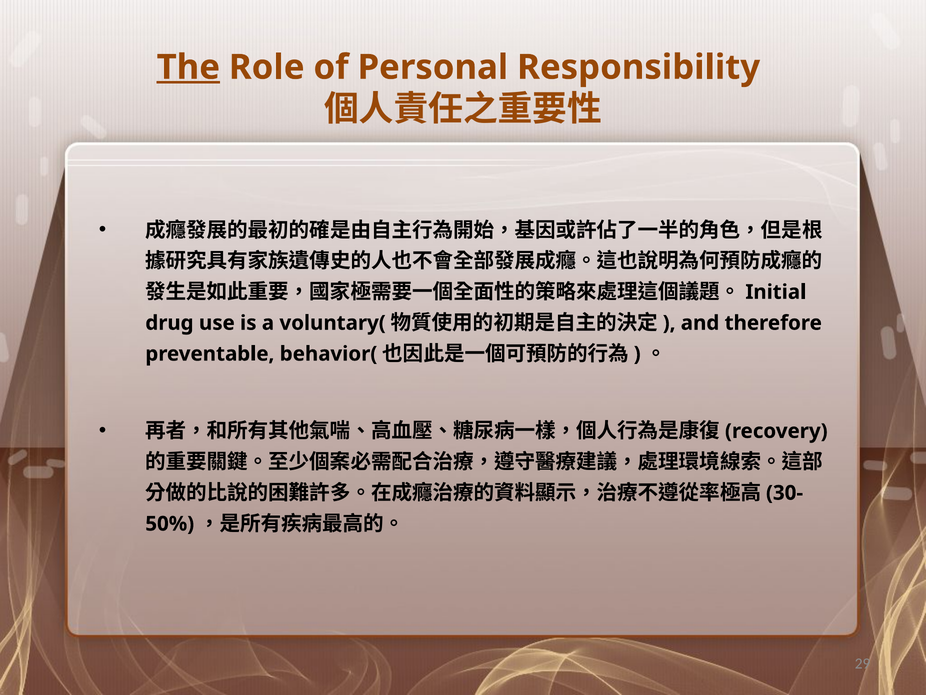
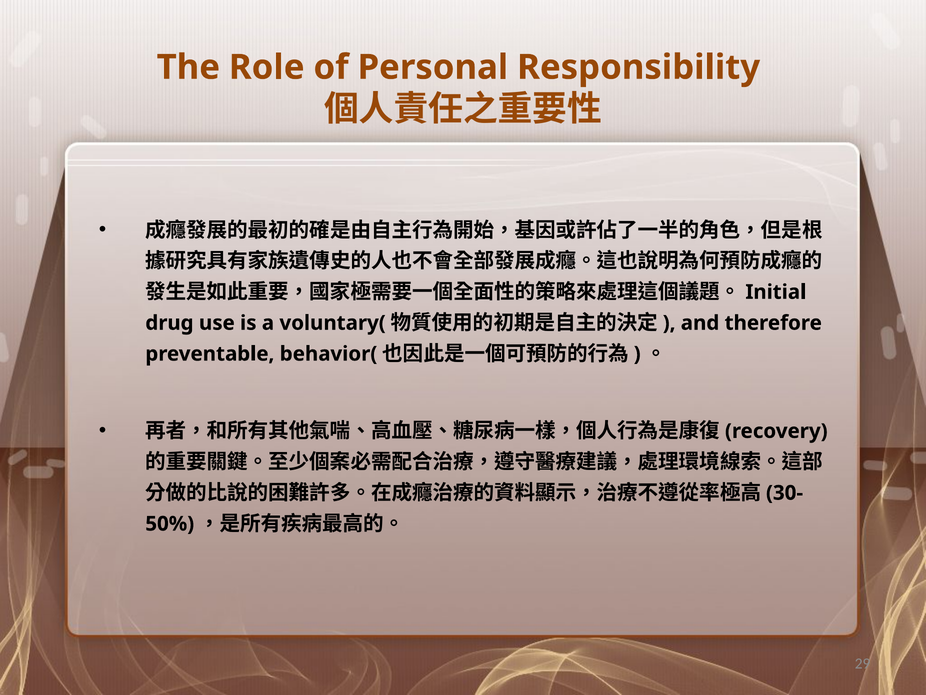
The underline: present -> none
